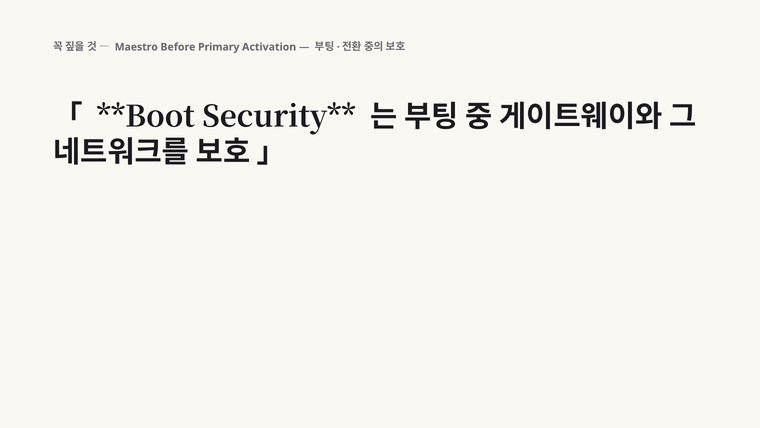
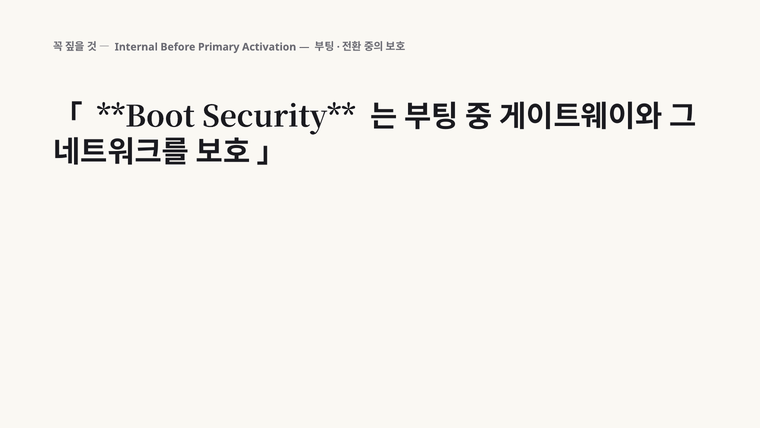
Maestro: Maestro -> Internal
